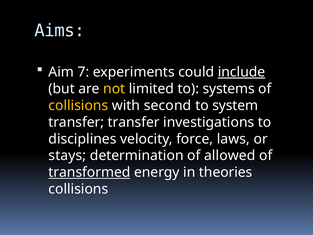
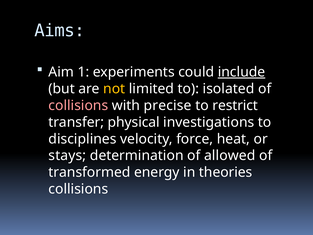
7: 7 -> 1
systems: systems -> isolated
collisions at (78, 105) colour: yellow -> pink
second: second -> precise
system: system -> restrict
transfer transfer: transfer -> physical
laws: laws -> heat
transformed underline: present -> none
